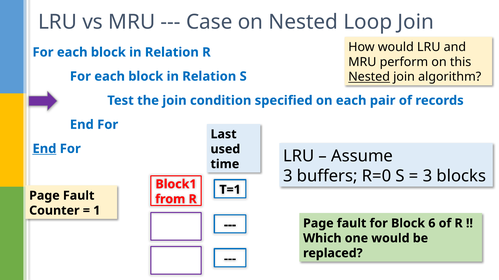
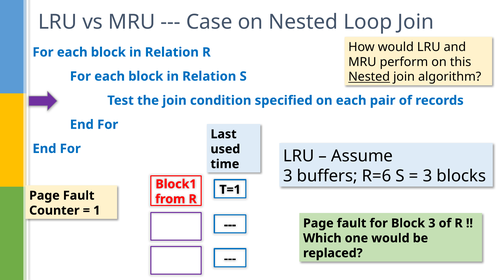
End at (44, 149) underline: present -> none
R=0: R=0 -> R=6
Block 6: 6 -> 3
